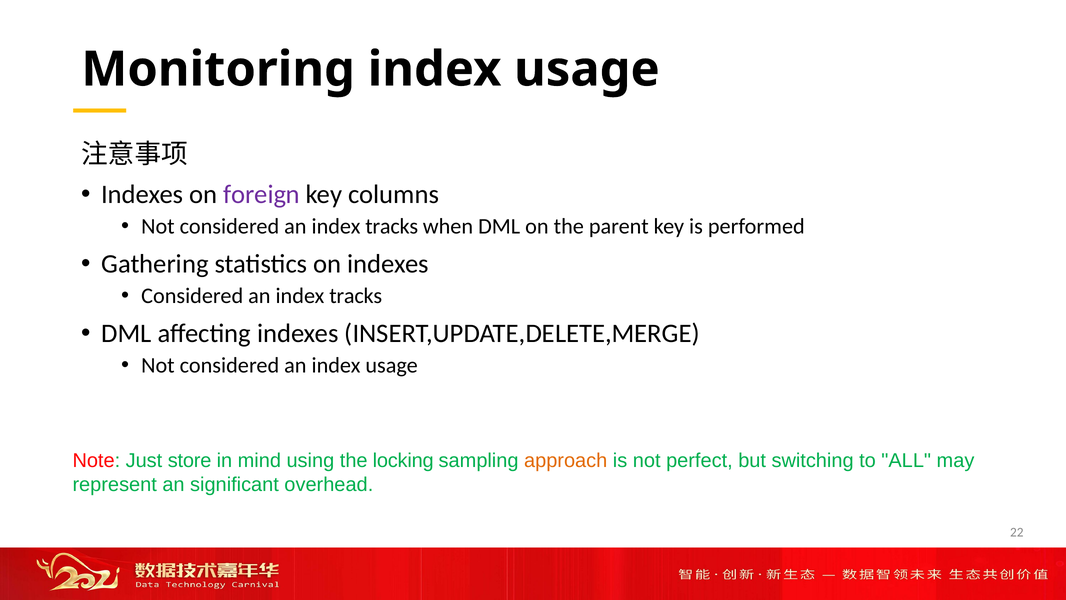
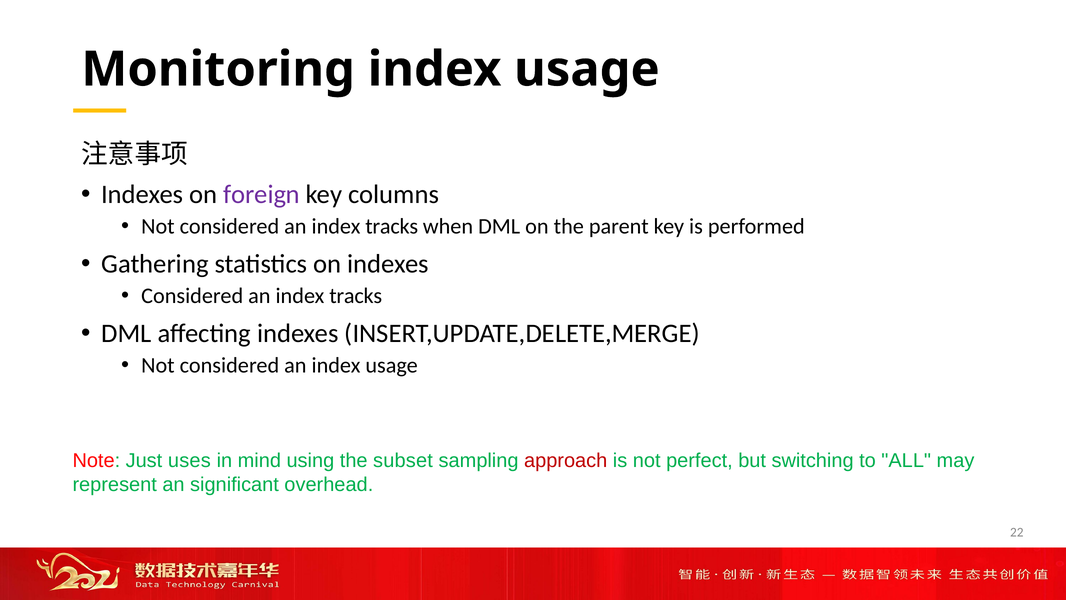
store: store -> uses
locking: locking -> subset
approach colour: orange -> red
